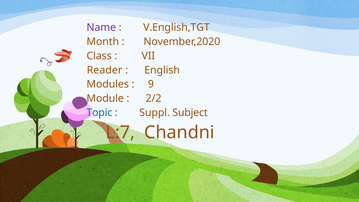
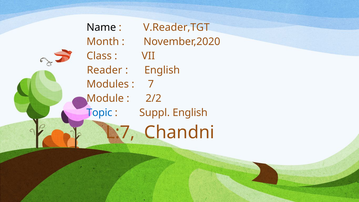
Name colour: purple -> black
V.English,TGT: V.English,TGT -> V.Reader,TGT
9: 9 -> 7
Suppl Subject: Subject -> English
